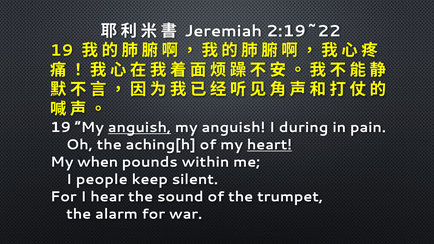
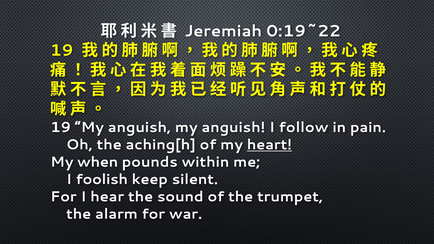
2:19~22: 2:19~22 -> 0:19~22
anguish at (139, 127) underline: present -> none
during: during -> follow
people: people -> foolish
